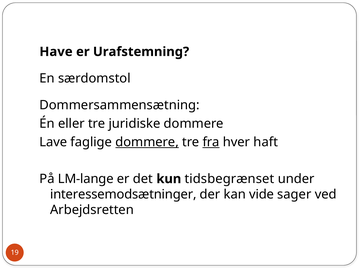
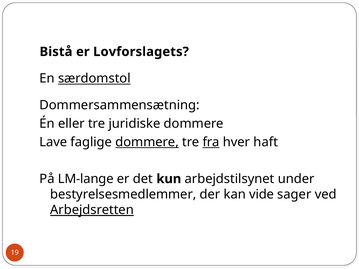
Have: Have -> Bistå
Urafstemning: Urafstemning -> Lovforslagets
særdomstol underline: none -> present
tidsbegrænset: tidsbegrænset -> arbejdstilsynet
interessemodsætninger: interessemodsætninger -> bestyrelsesmedlemmer
Arbejdsretten underline: none -> present
